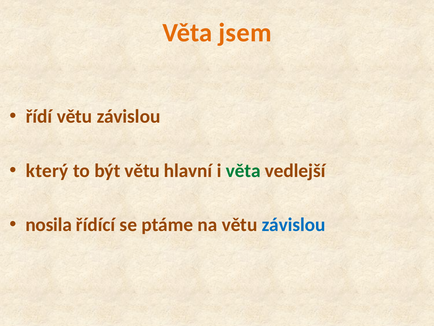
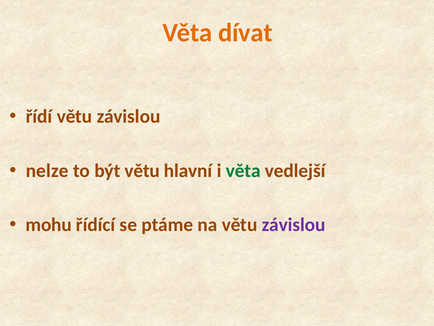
jsem: jsem -> dívat
který: který -> nelze
nosila: nosila -> mohu
závislou at (294, 224) colour: blue -> purple
